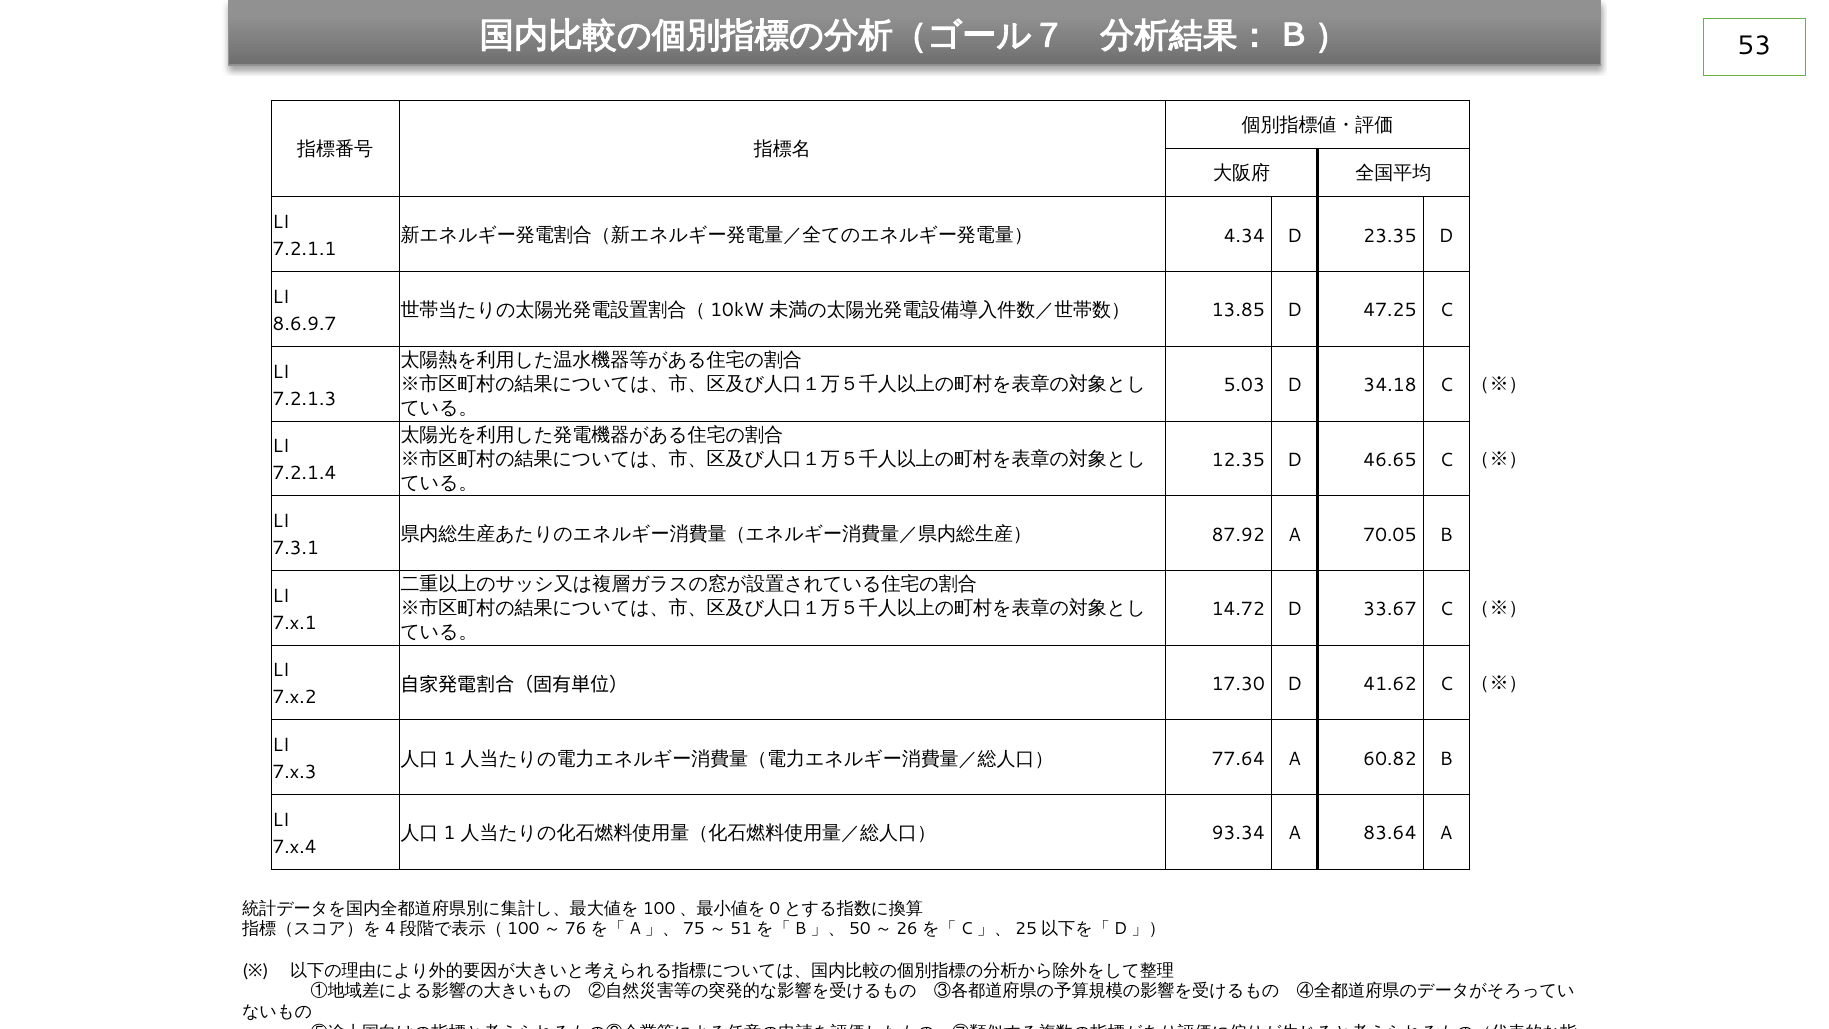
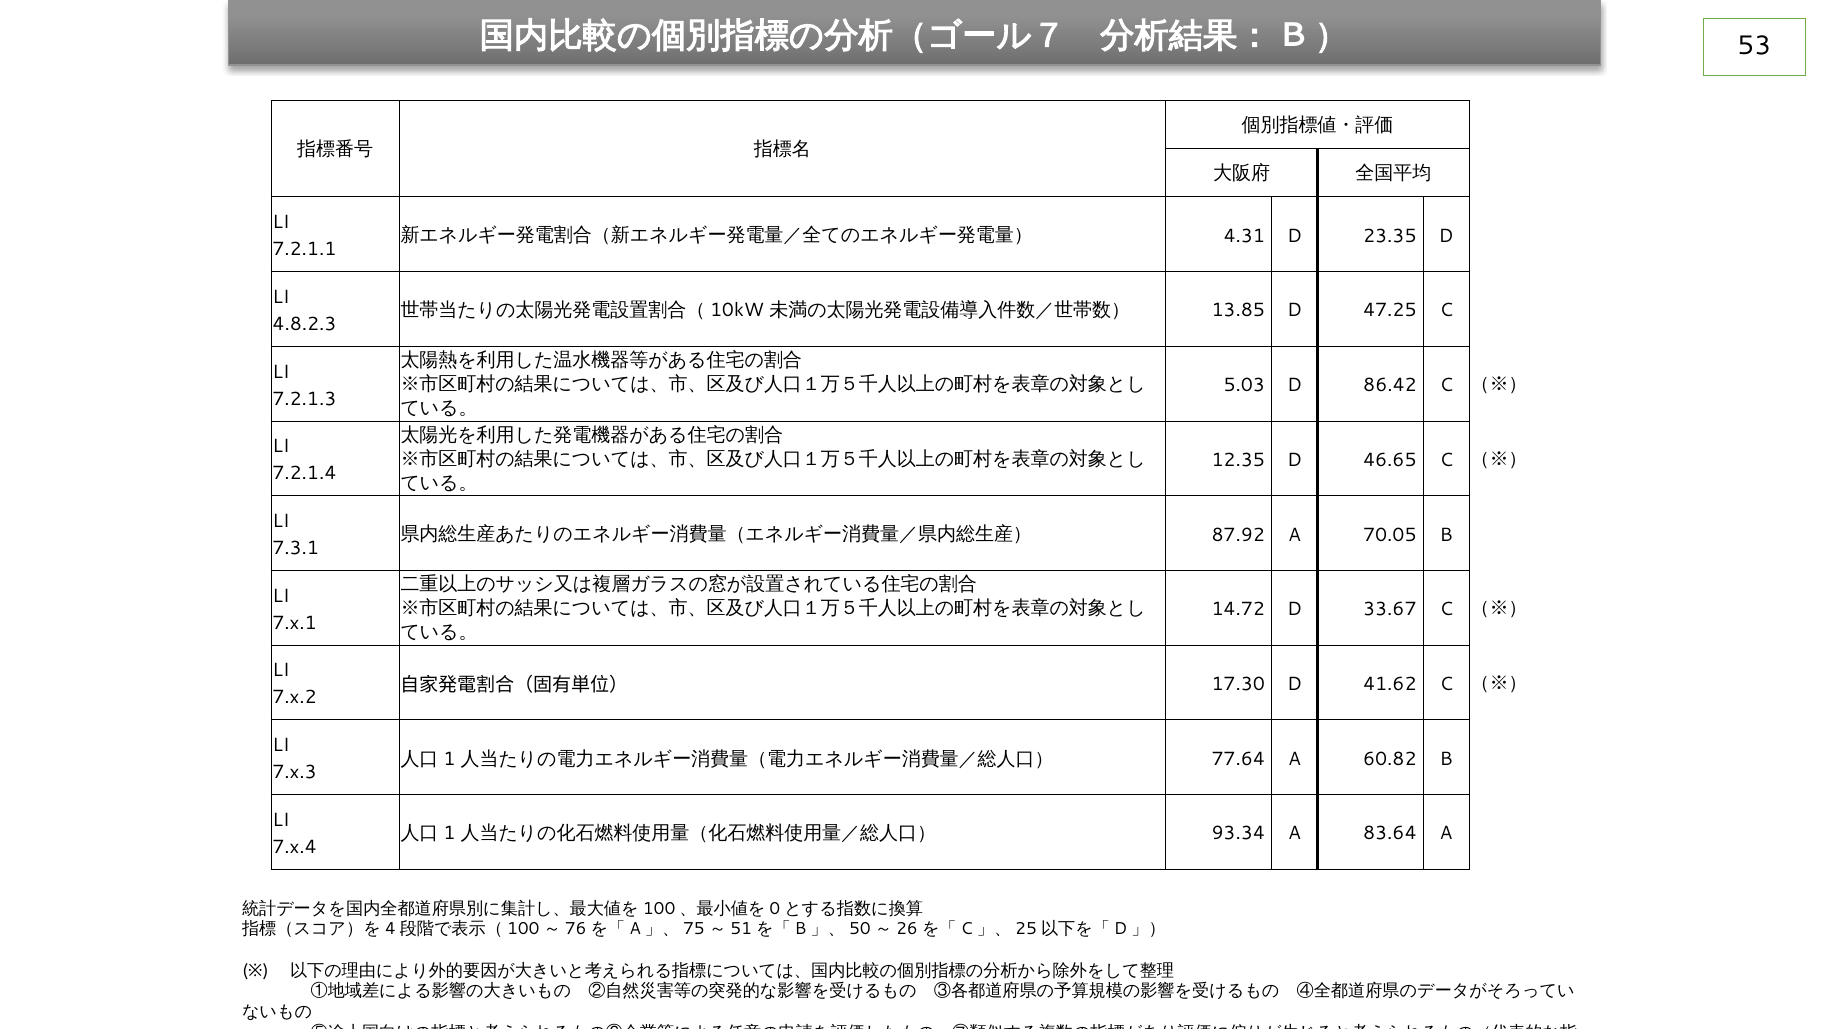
4.34: 4.34 -> 4.31
8.6.9.7: 8.6.9.7 -> 4.8.2.3
34.18: 34.18 -> 86.42
